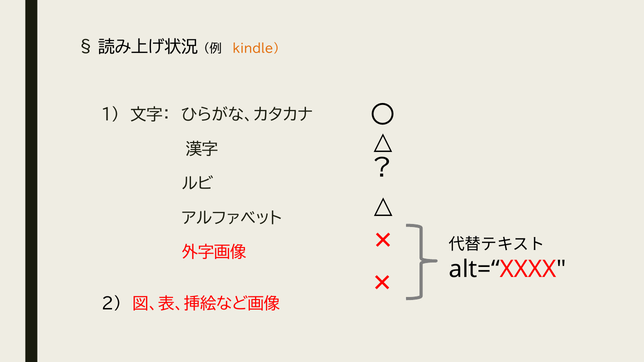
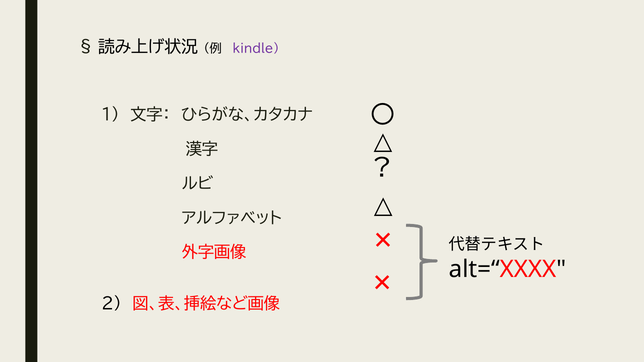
kindle colour: orange -> purple
